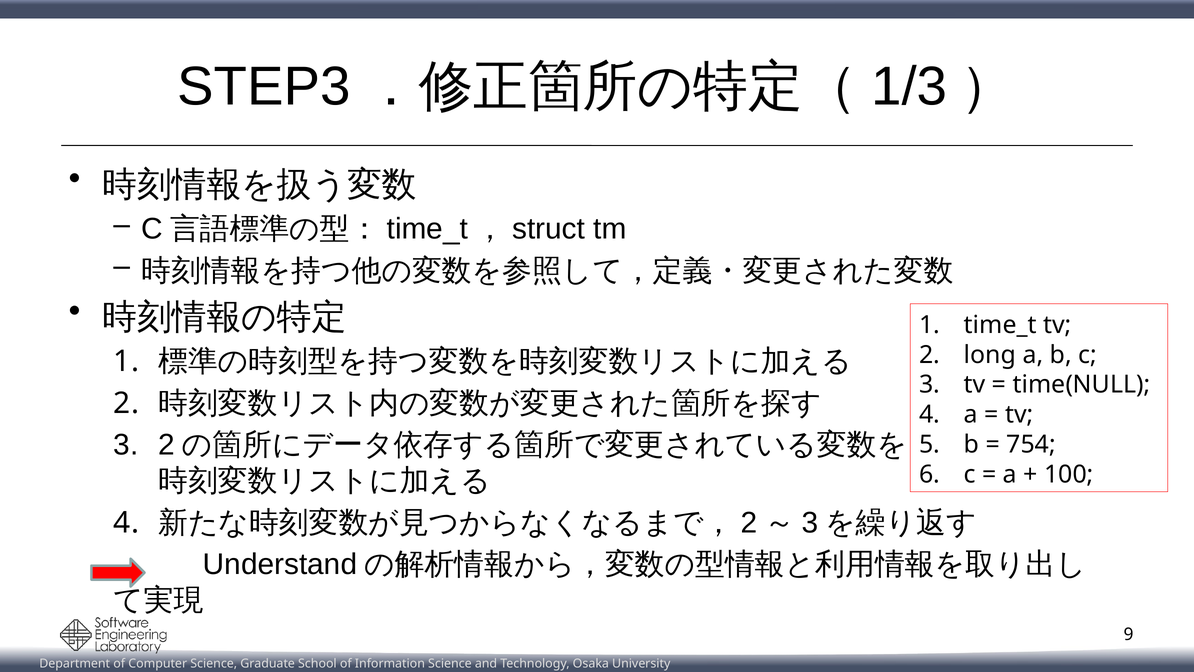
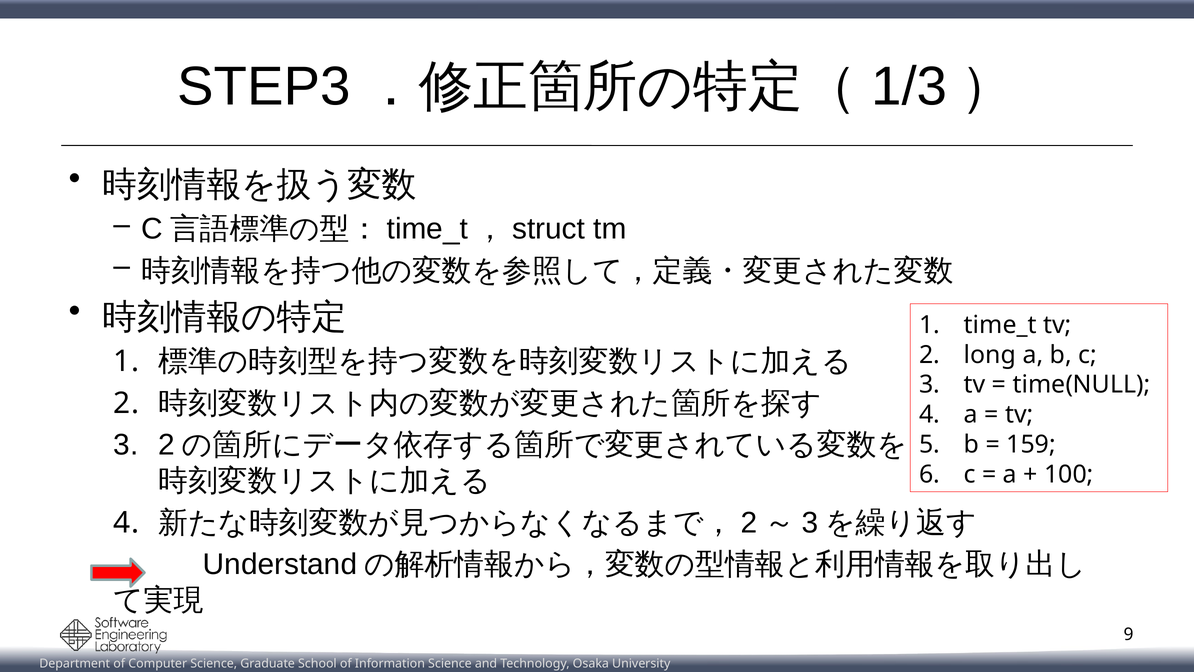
754: 754 -> 159
